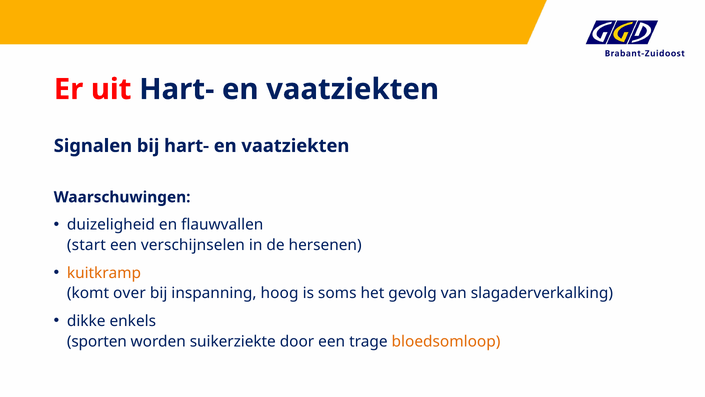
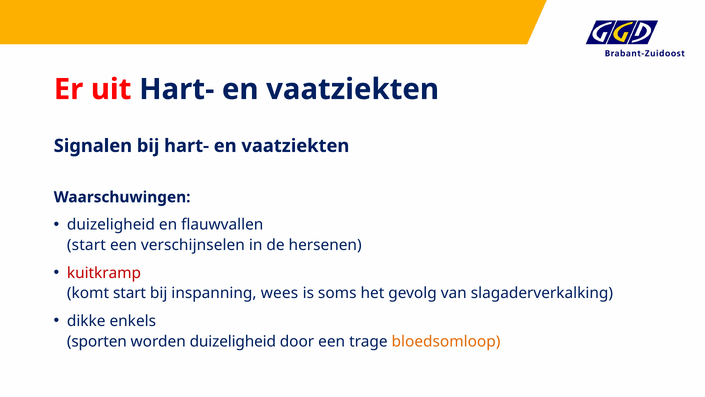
kuitkramp colour: orange -> red
komt over: over -> start
hoog: hoog -> wees
worden suikerziekte: suikerziekte -> duizeligheid
